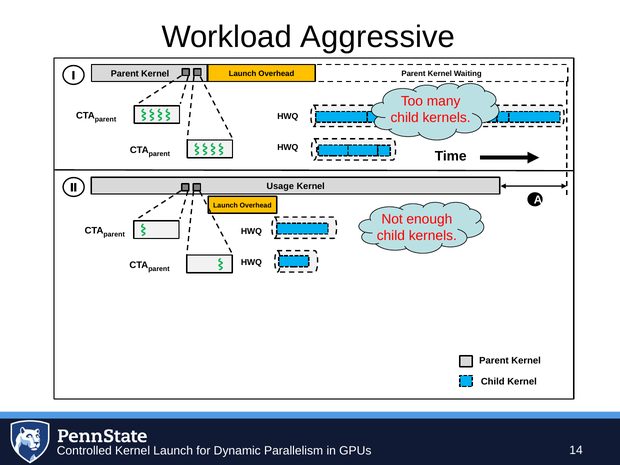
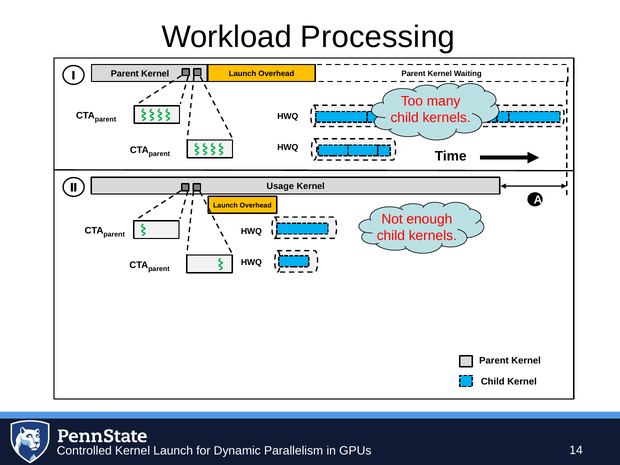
Aggressive: Aggressive -> Processing
